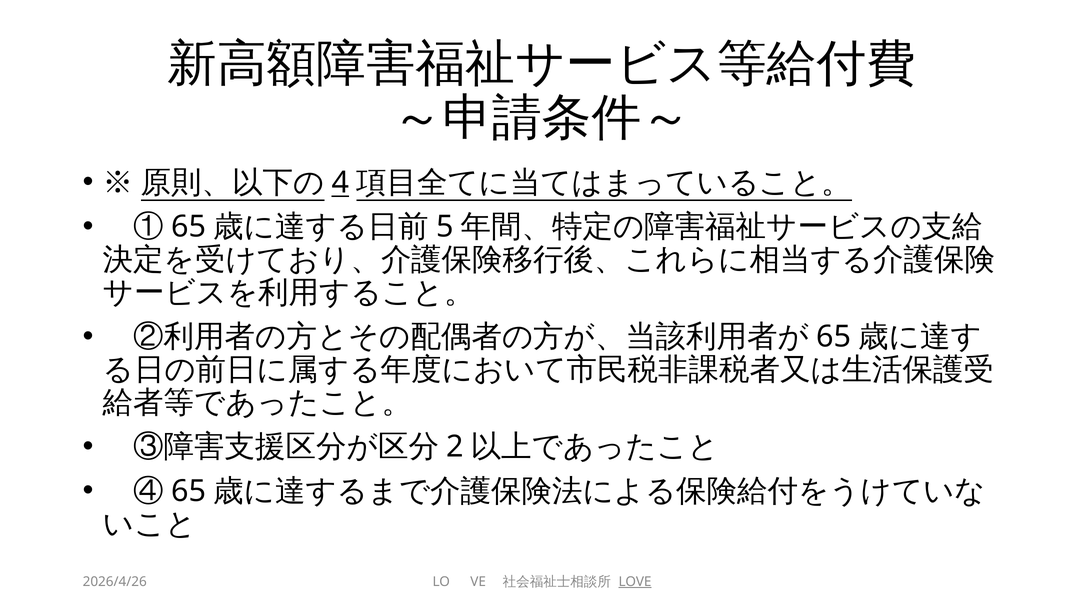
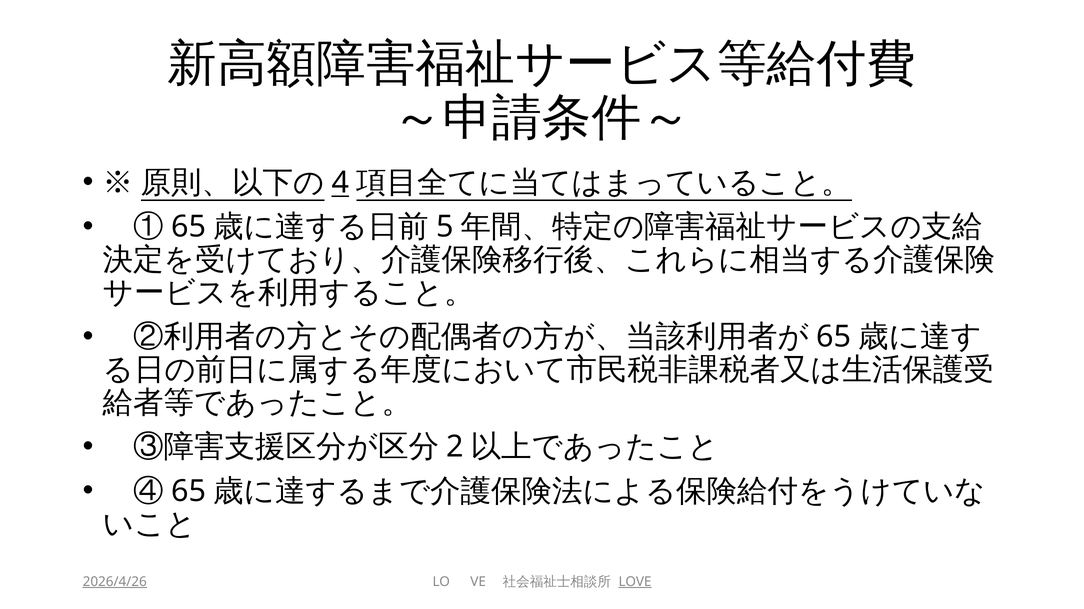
2026/4/26 underline: none -> present
